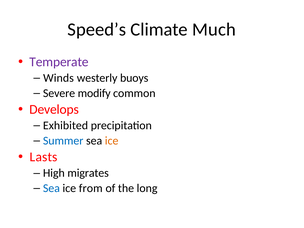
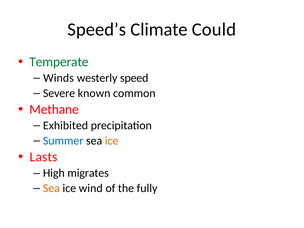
Much: Much -> Could
Temperate colour: purple -> green
buoys: buoys -> speed
modify: modify -> known
Develops: Develops -> Methane
Sea at (51, 188) colour: blue -> orange
from: from -> wind
long: long -> fully
